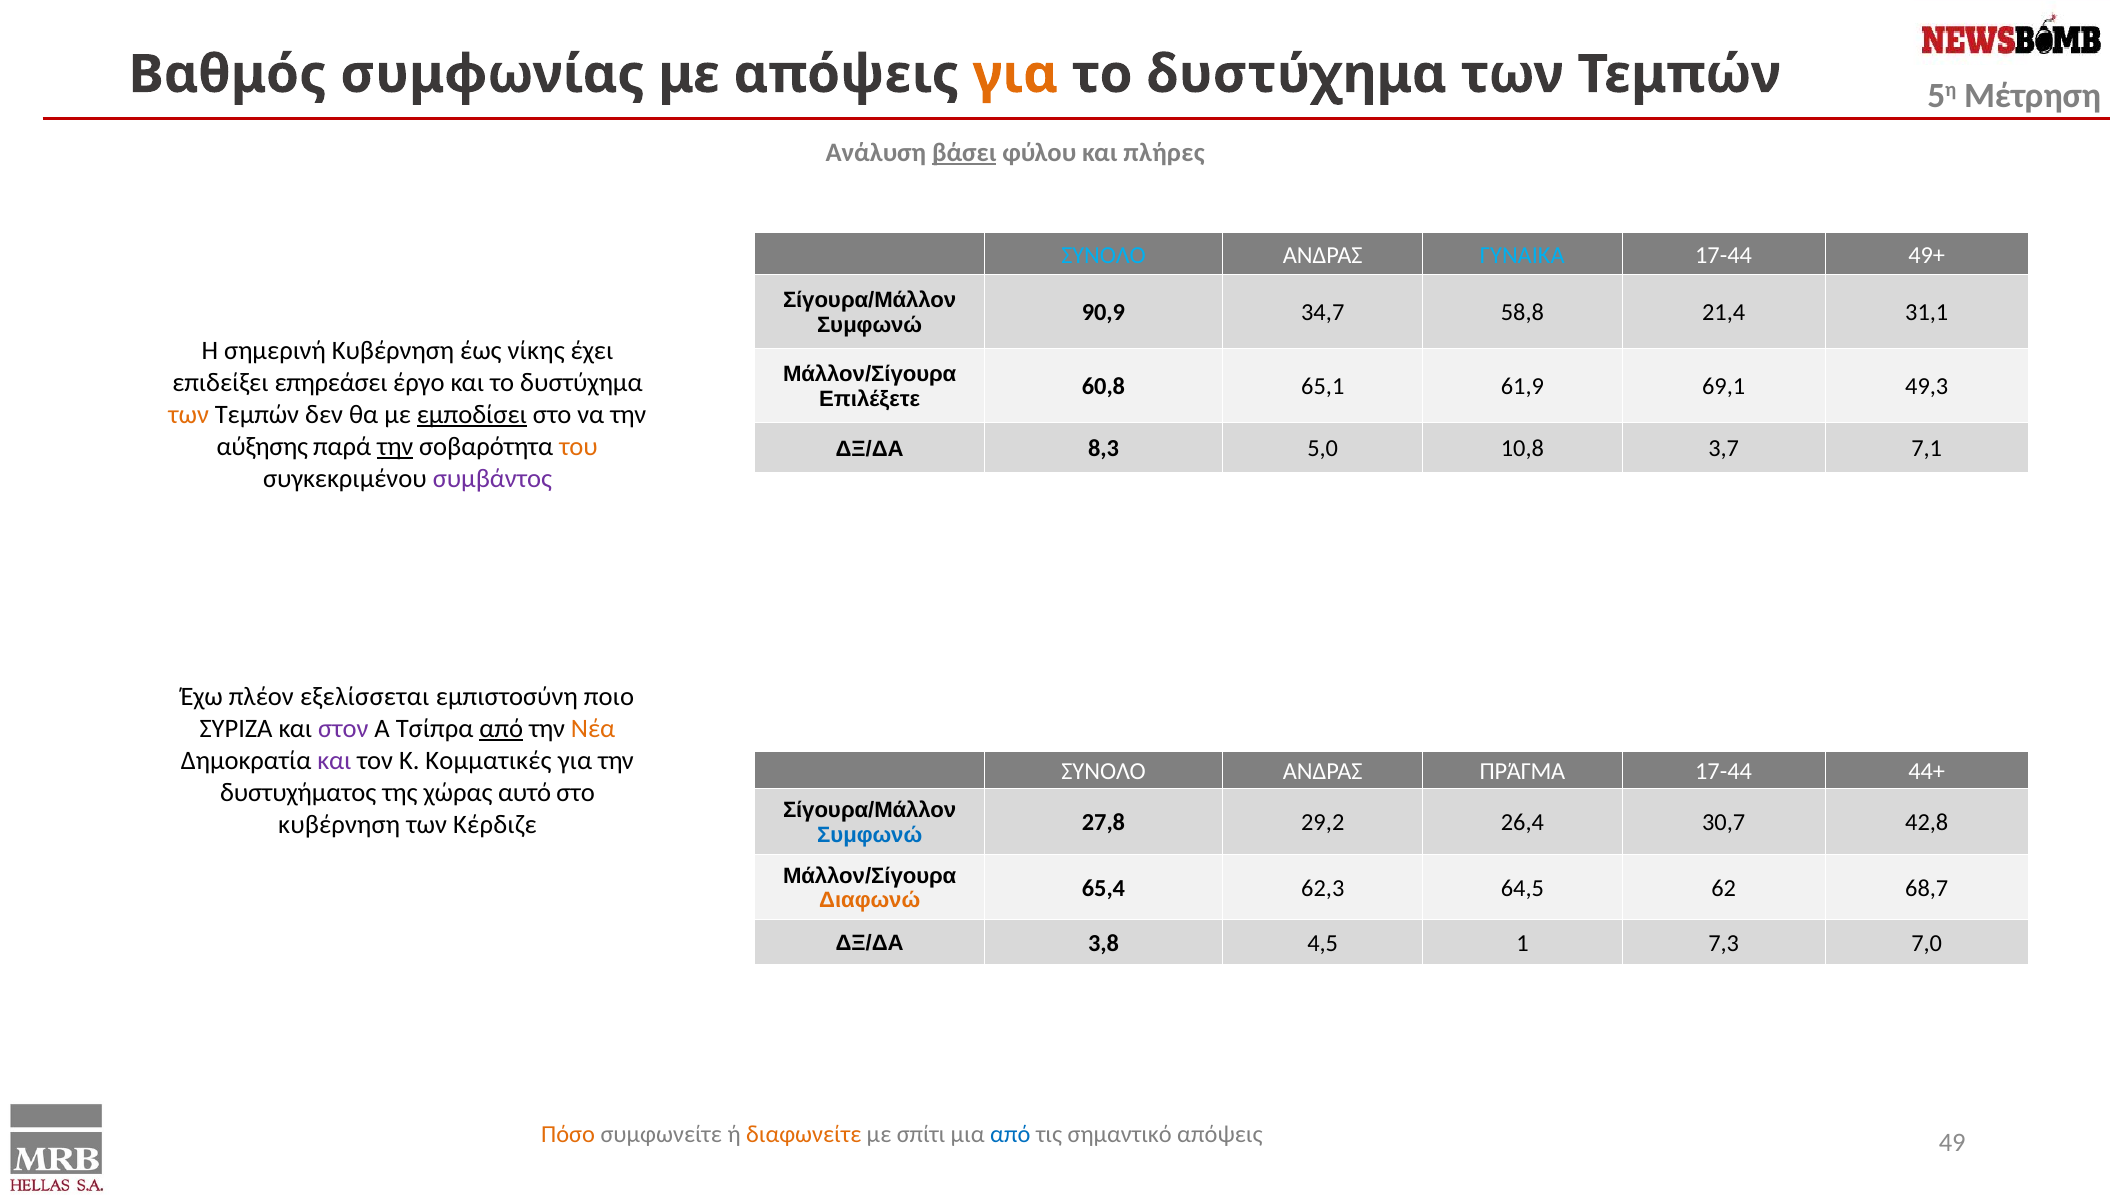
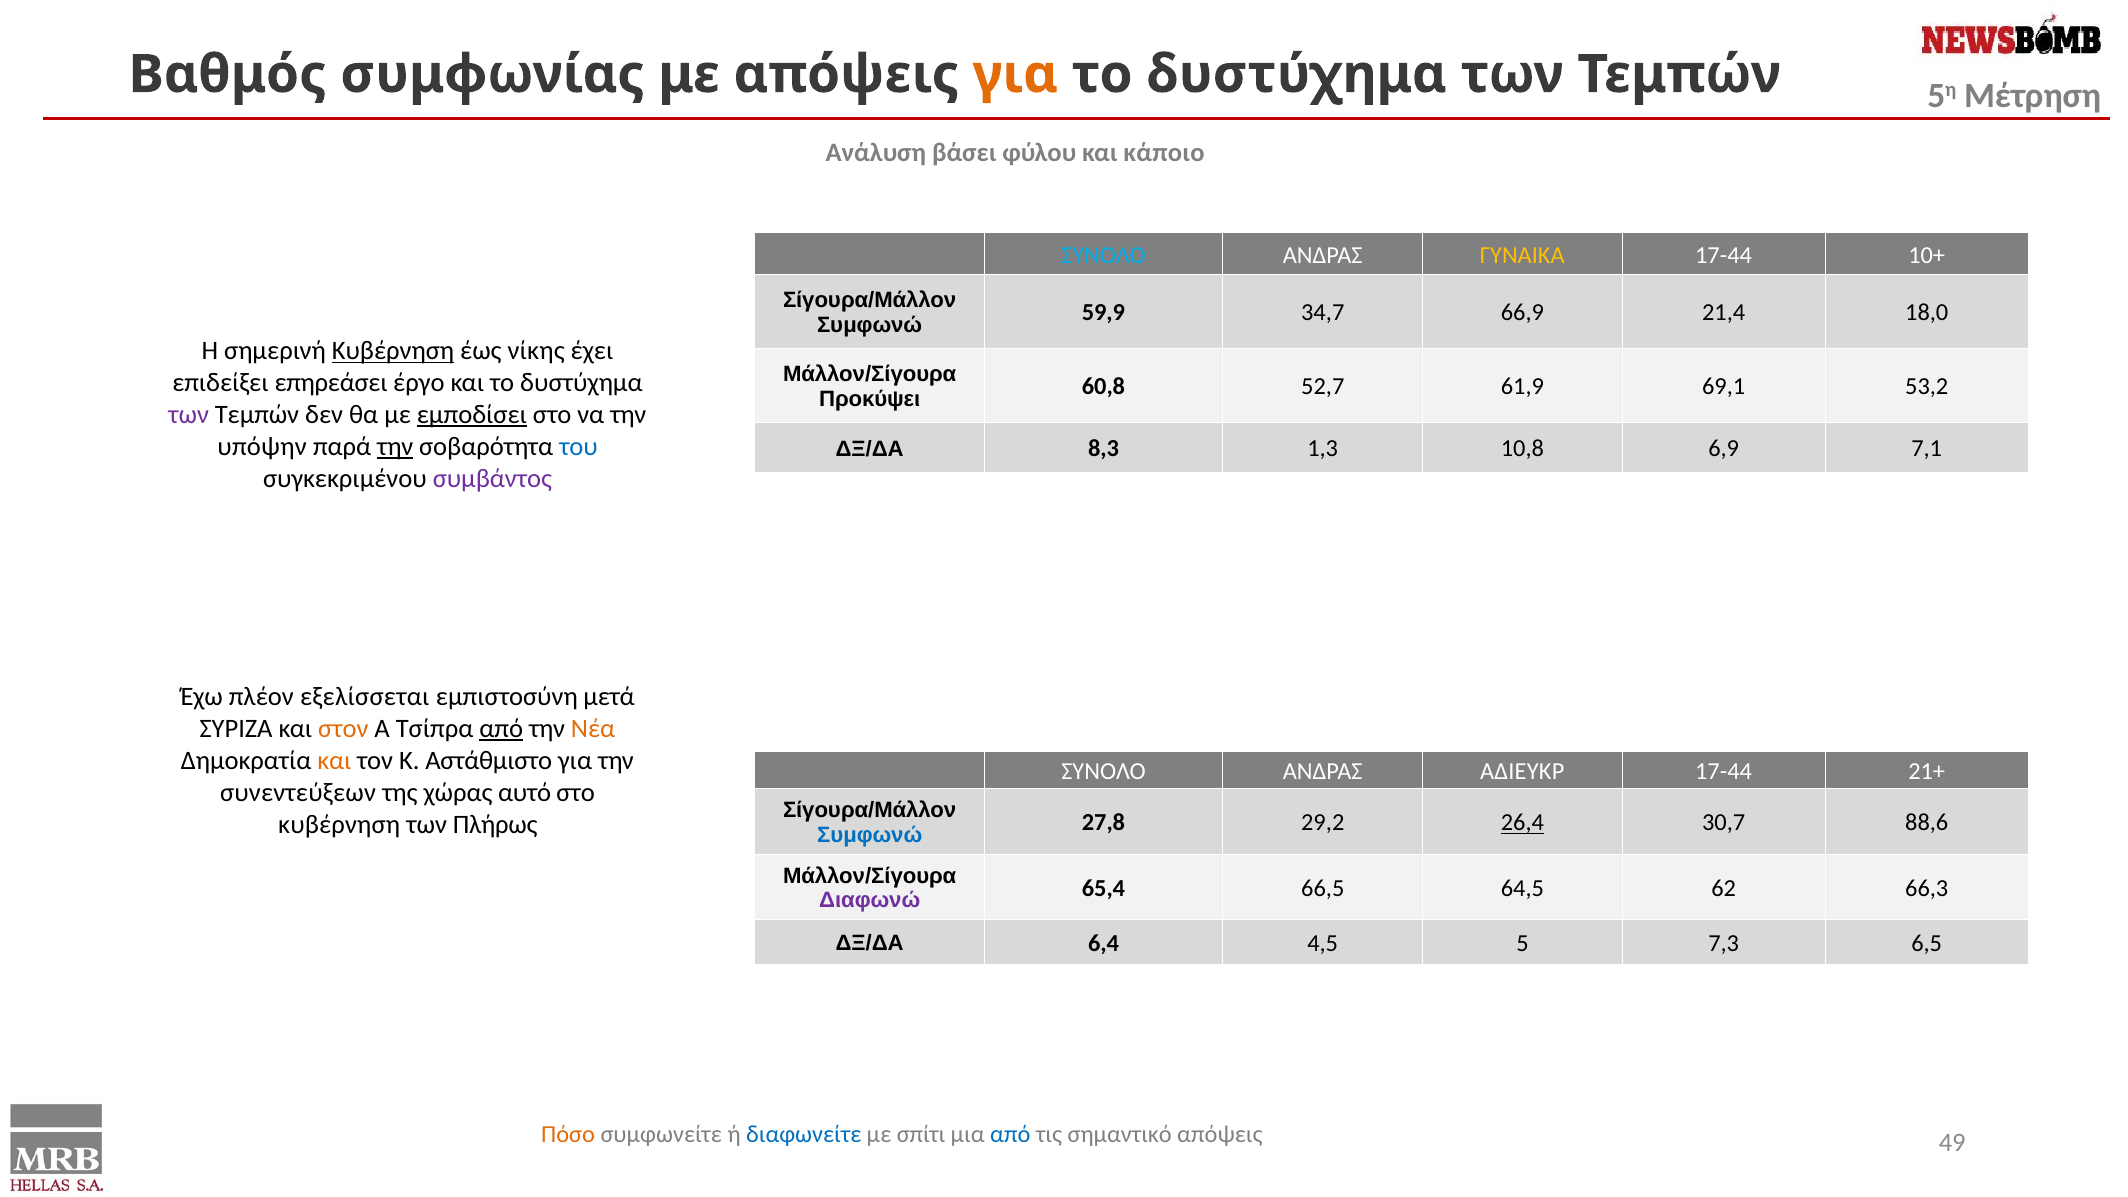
βάσει underline: present -> none
πλήρες: πλήρες -> κάποιο
ΓΥΝΑΙΚΑ colour: light blue -> yellow
49+: 49+ -> 10+
90,9: 90,9 -> 59,9
58,8: 58,8 -> 66,9
31,1: 31,1 -> 18,0
Κυβέρνηση at (393, 351) underline: none -> present
Επιλέξετε: Επιλέξετε -> Προκύψει
65,1: 65,1 -> 52,7
49,3: 49,3 -> 53,2
των at (189, 415) colour: orange -> purple
αύξησης: αύξησης -> υπόψην
του colour: orange -> blue
5,0: 5,0 -> 1,3
3,7: 3,7 -> 6,9
ποιο: ποιο -> μετά
στον colour: purple -> orange
και at (334, 761) colour: purple -> orange
Κομματικές: Κομματικές -> Αστάθμιστο
ΠΡΆΓΜΑ: ΠΡΆΓΜΑ -> ΑΔΙΕΥΚΡ
44+: 44+ -> 21+
δυστυχήματος: δυστυχήματος -> συνεντεύξεων
Κέρδιζε: Κέρδιζε -> Πλήρως
26,4 underline: none -> present
42,8: 42,8 -> 88,6
Διαφωνώ colour: orange -> purple
62,3: 62,3 -> 66,5
68,7: 68,7 -> 66,3
3,8: 3,8 -> 6,4
1: 1 -> 5
7,0: 7,0 -> 6,5
διαφωνείτε colour: orange -> blue
